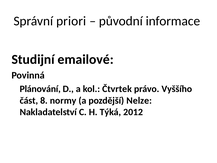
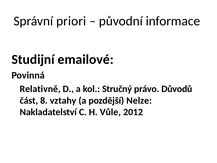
Plánování: Plánování -> Relativně
Čtvrtek: Čtvrtek -> Stručný
Vyššího: Vyššího -> Důvodů
normy: normy -> vztahy
Týká: Týká -> Vůle
